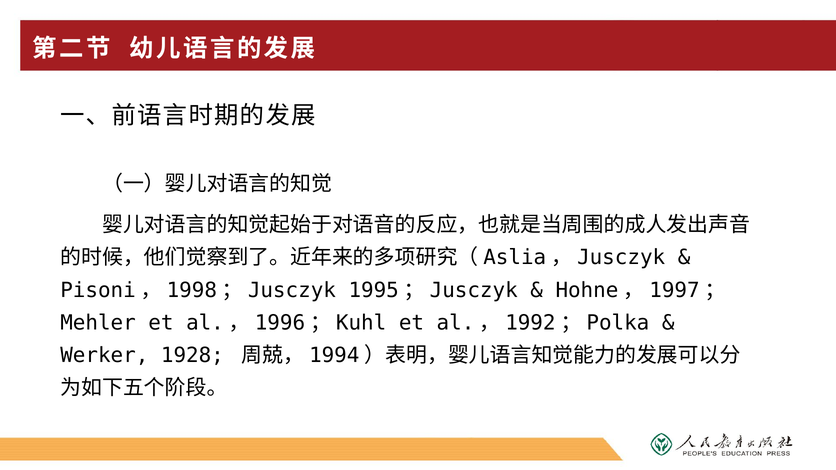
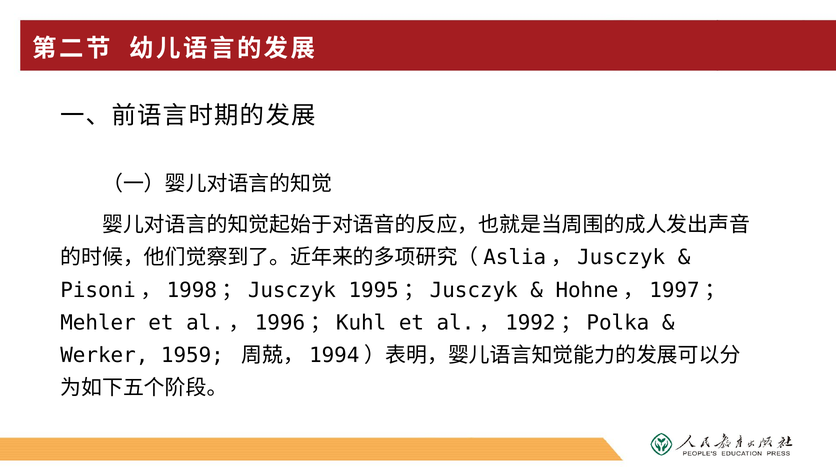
1928: 1928 -> 1959
